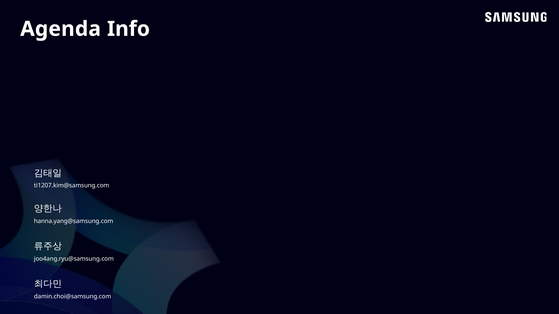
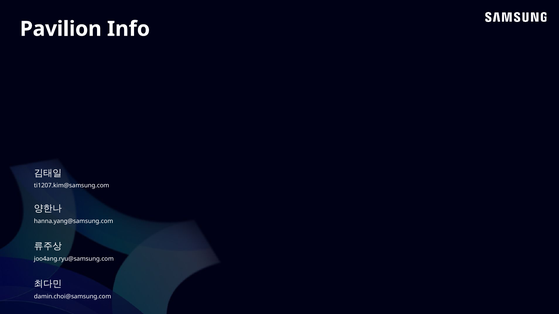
Agenda: Agenda -> Pavilion
